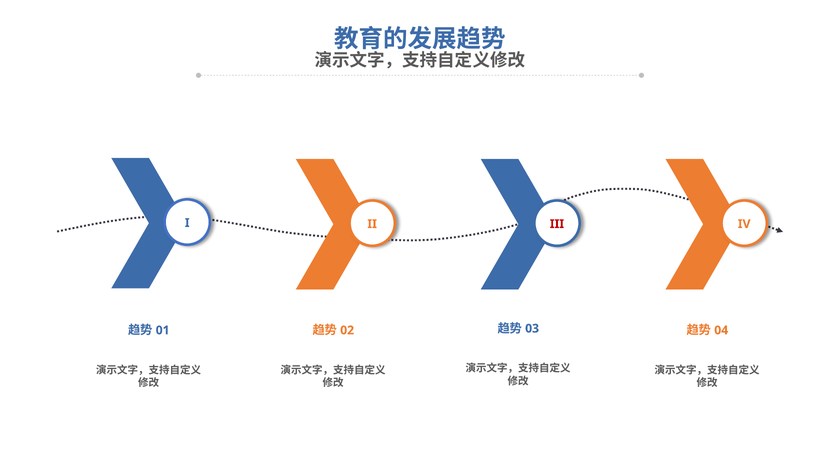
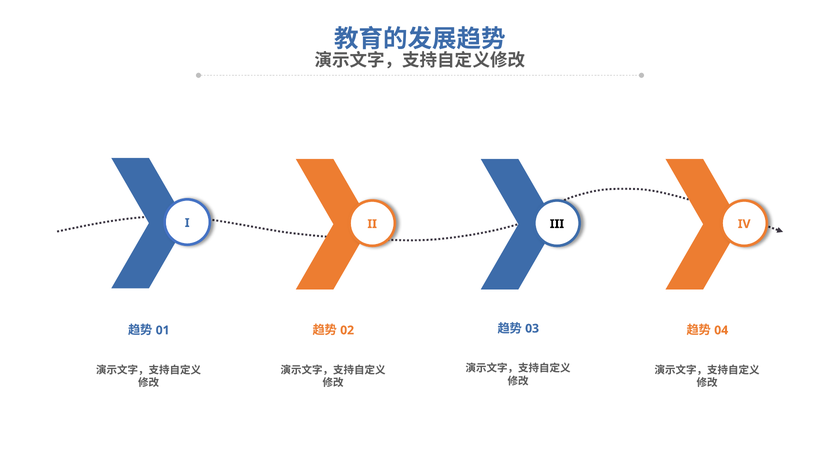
III colour: red -> black
